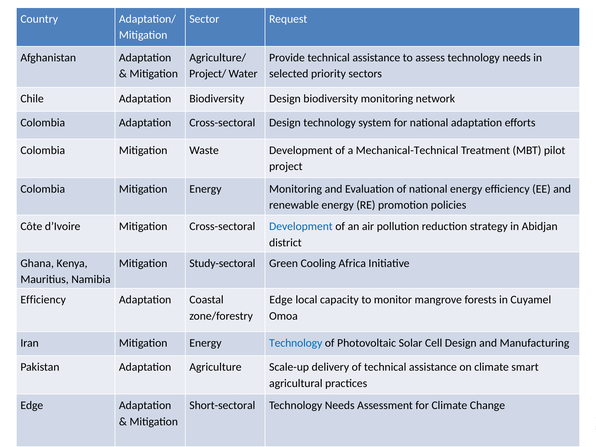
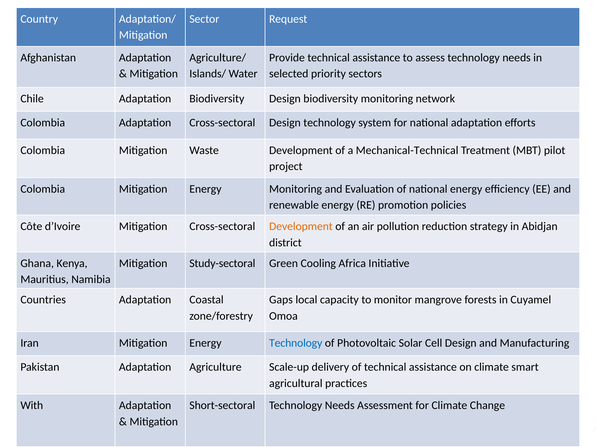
Project/: Project/ -> Islands/
Development at (301, 226) colour: blue -> orange
Efficiency at (43, 300): Efficiency -> Countries
Edge at (281, 300): Edge -> Gaps
Edge at (32, 405): Edge -> With
